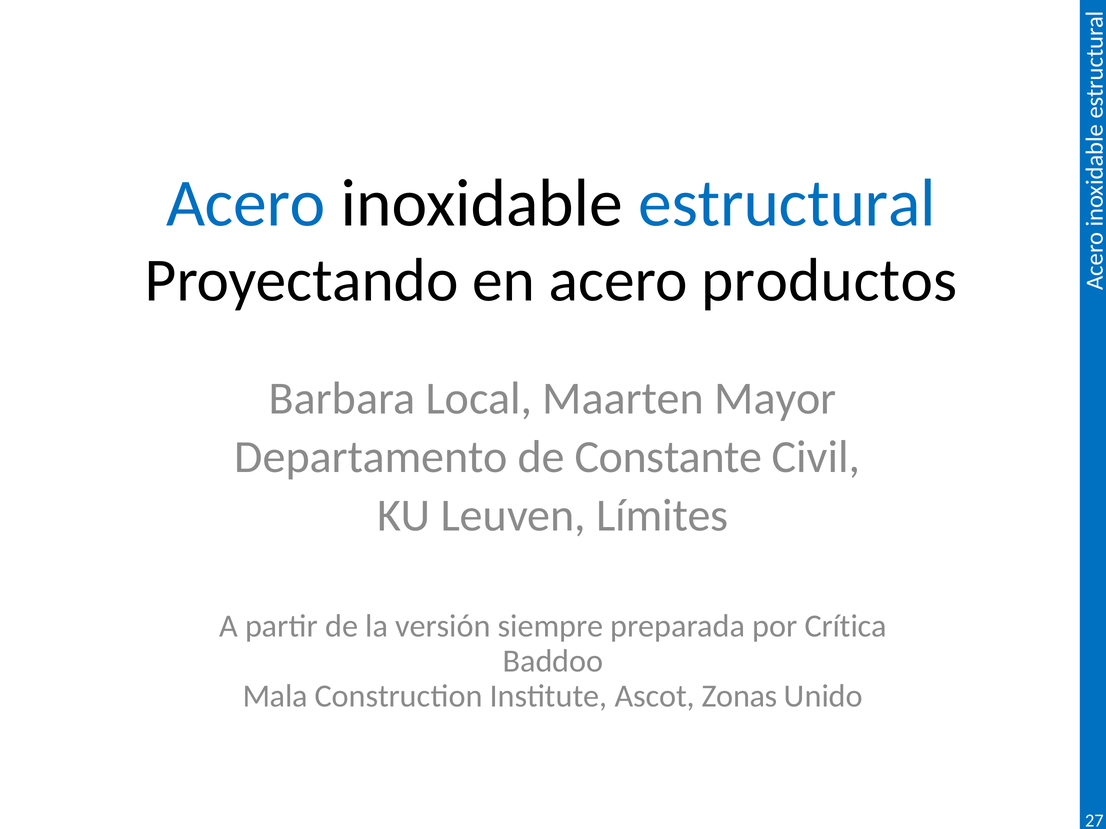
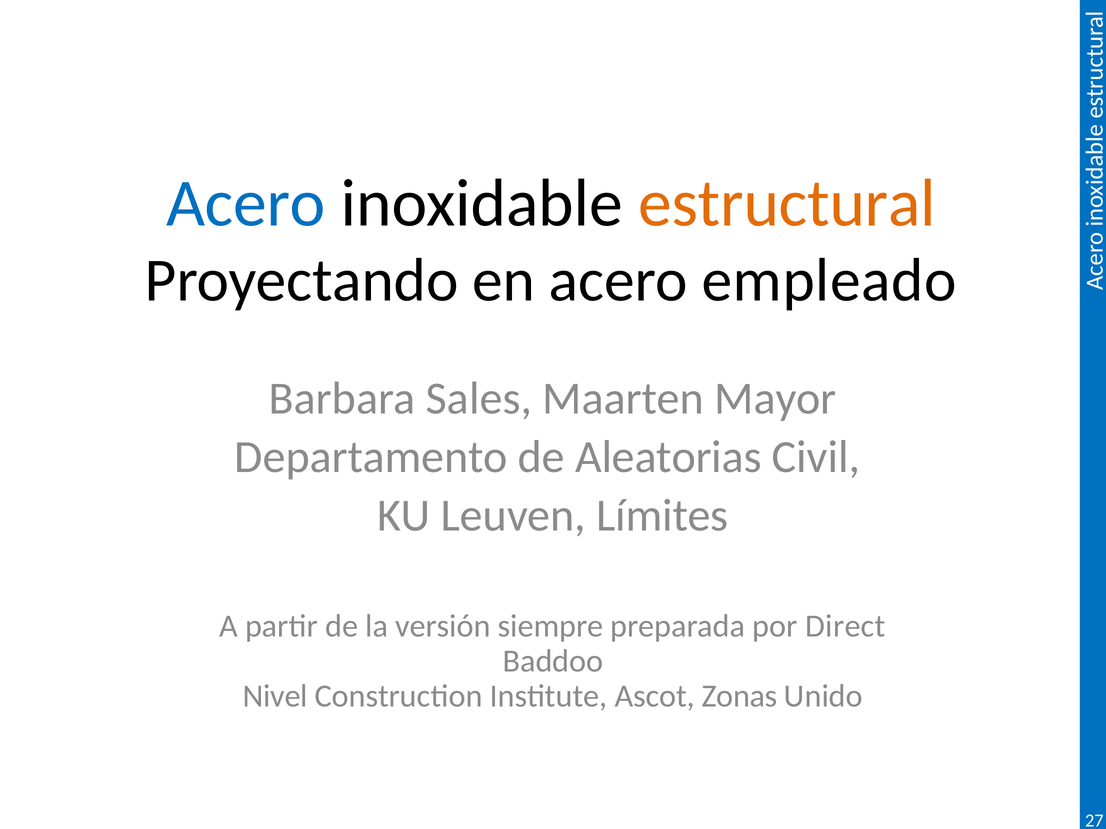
estructural colour: blue -> orange
productos: productos -> empleado
Local: Local -> Sales
Constante: Constante -> Aleatorias
Crítica: Crítica -> Direct
Mala: Mala -> Nivel
